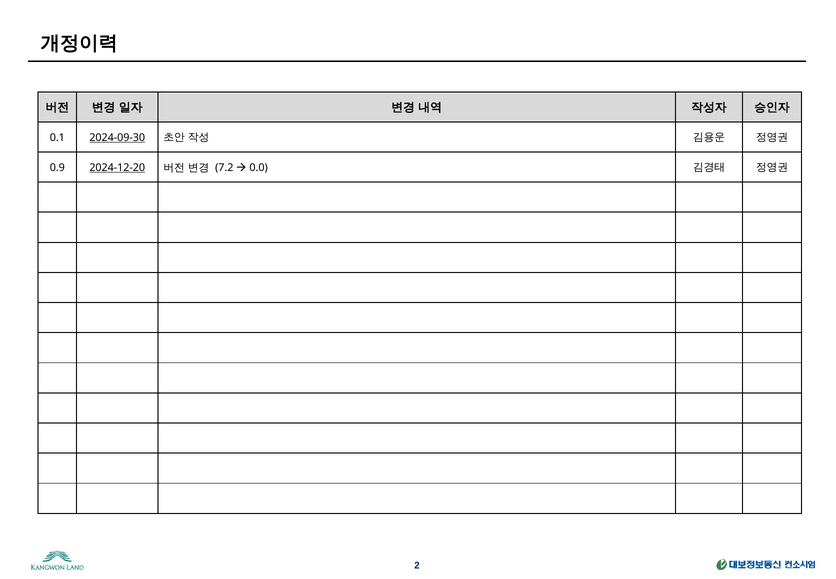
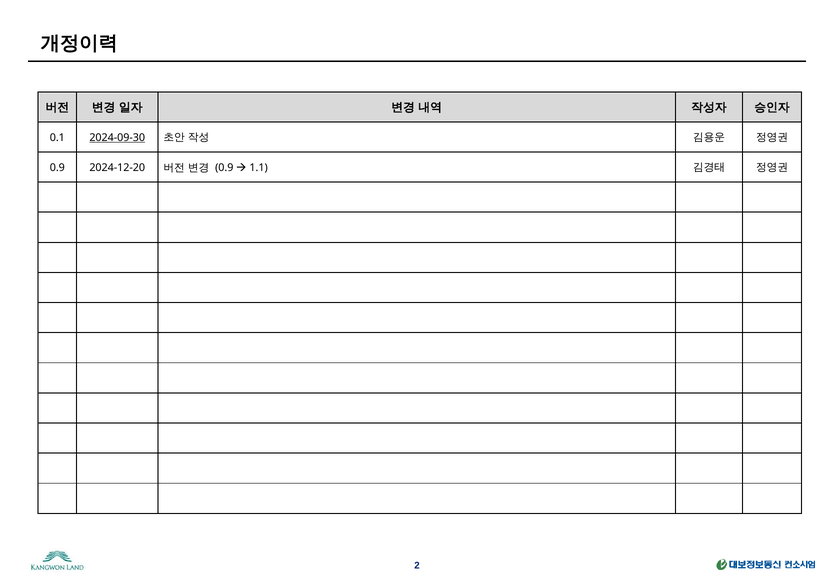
2024-12-20 underline: present -> none
7.2 at (224, 168): 7.2 -> 0.9
0.0: 0.0 -> 1.1
